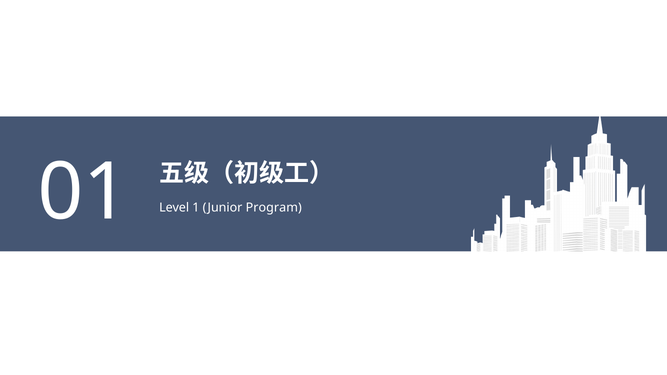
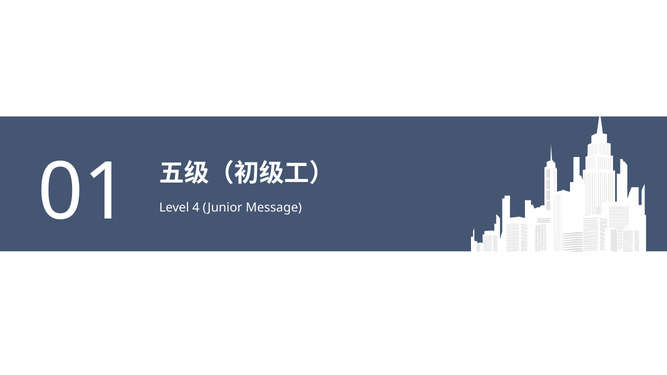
1: 1 -> 4
Program: Program -> Message
